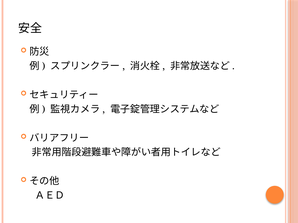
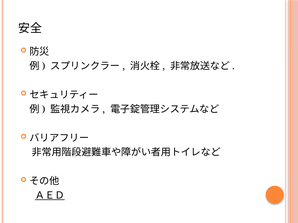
ＡＥＤ underline: none -> present
